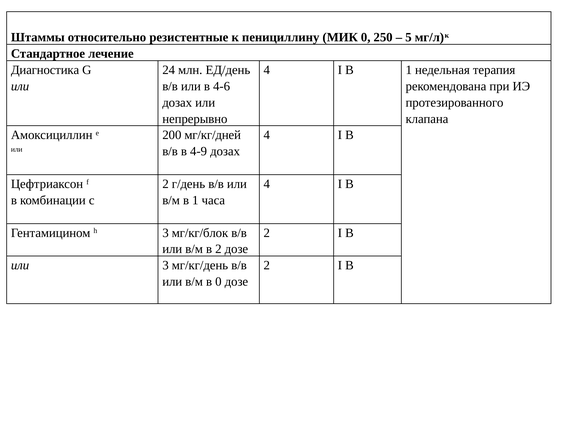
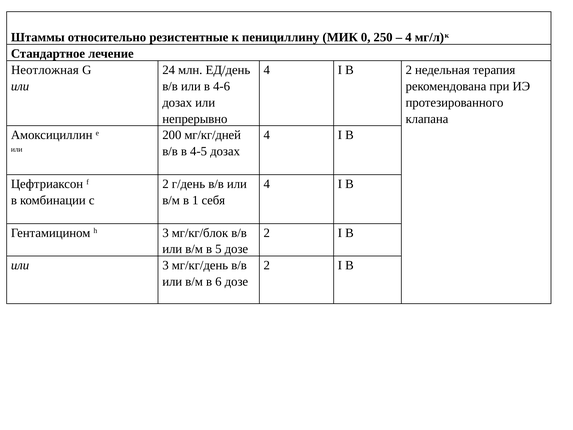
5 at (408, 37): 5 -> 4
Диагностика: Диагностика -> Неотложная
B 1: 1 -> 2
4-9: 4-9 -> 4-5
часа: часа -> себя
в 2: 2 -> 5
в 0: 0 -> 6
